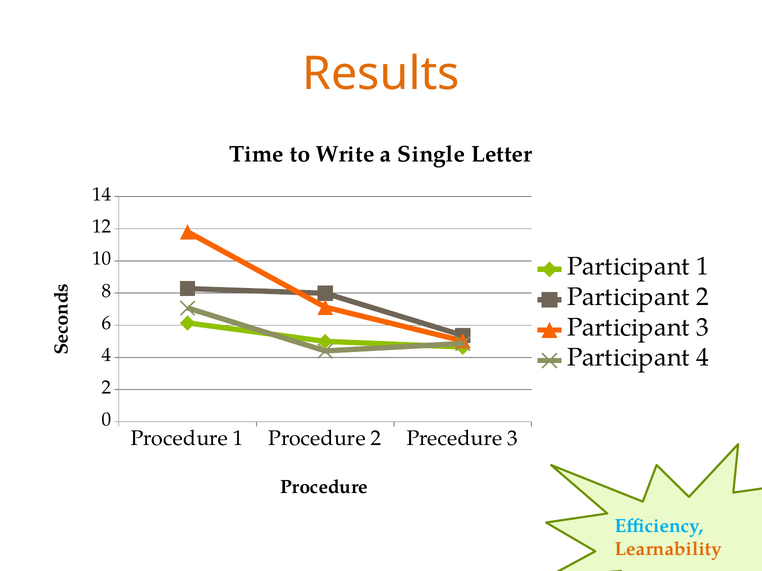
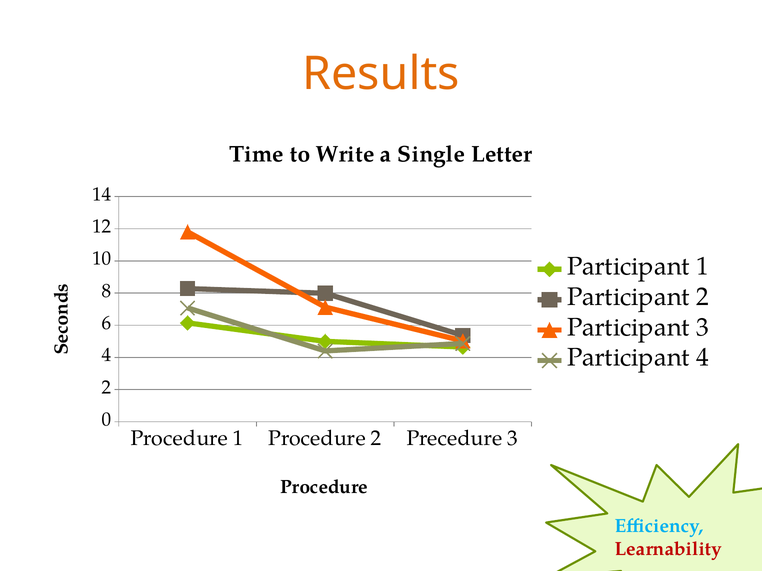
Learnability colour: orange -> red
